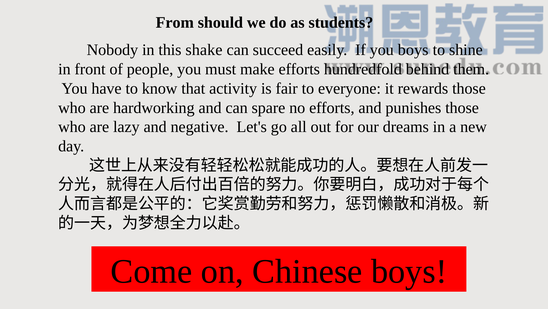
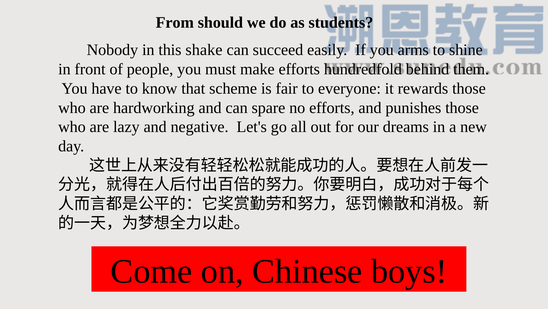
you boys: boys -> arms
activity: activity -> scheme
